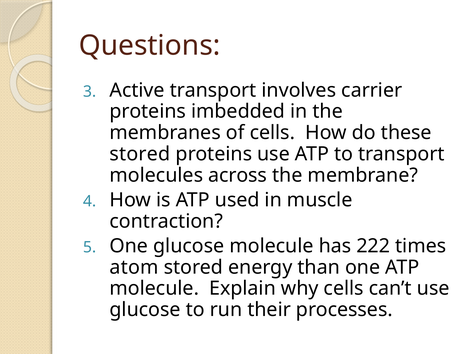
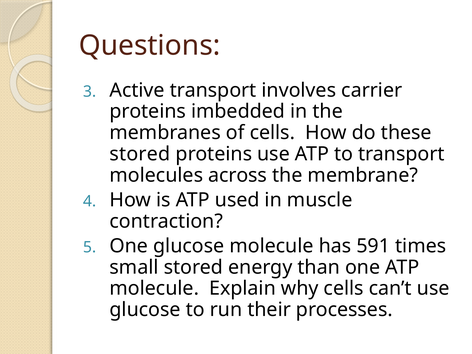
222: 222 -> 591
atom: atom -> small
